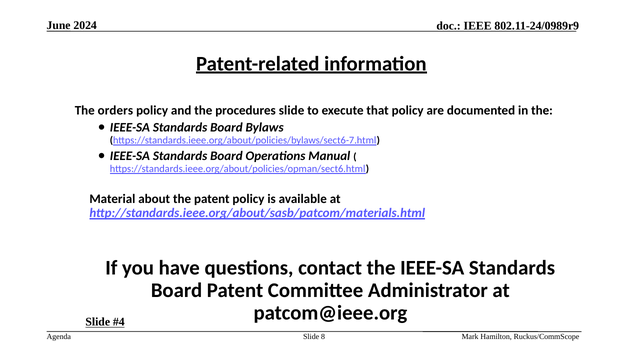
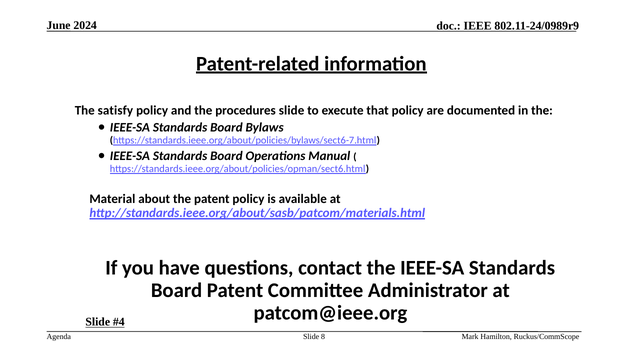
orders: orders -> satisfy
